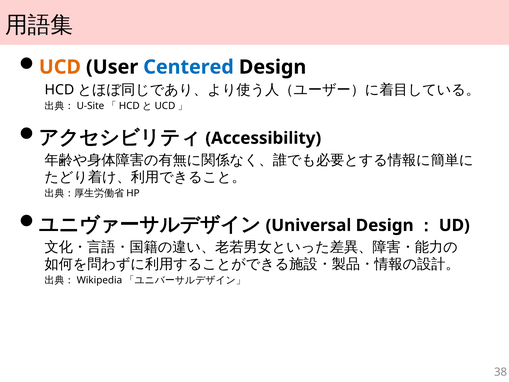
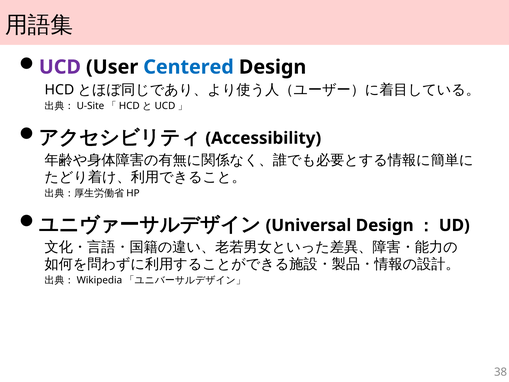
UCD colour: orange -> purple
